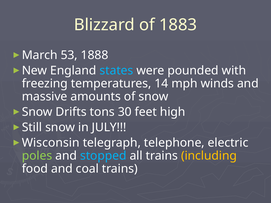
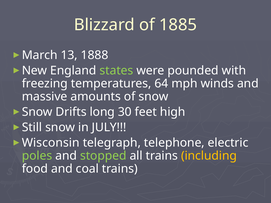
1883: 1883 -> 1885
53: 53 -> 13
states colour: light blue -> light green
14: 14 -> 64
tons: tons -> long
stopped colour: light blue -> light green
